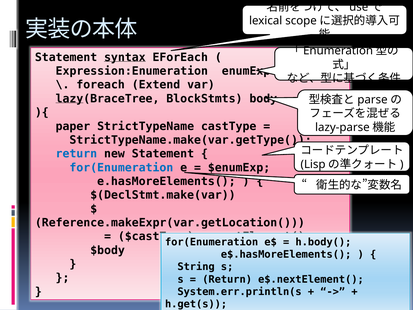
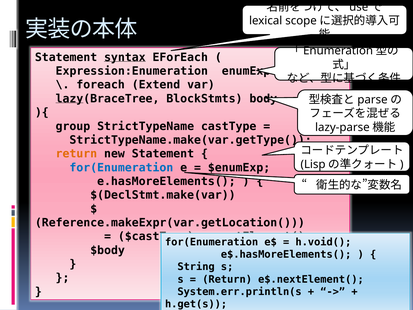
paper: paper -> group
return at (76, 154) colour: blue -> orange
h.body(: h.body( -> h.void(
